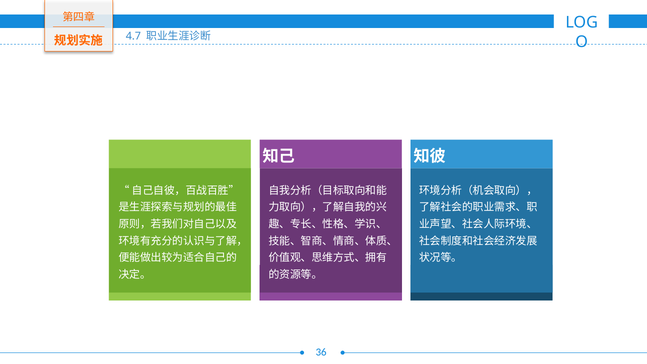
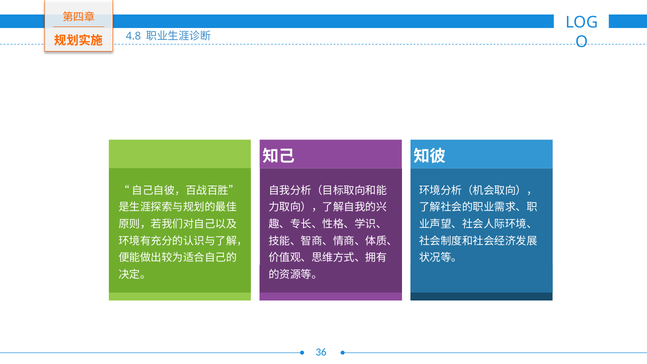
4.7: 4.7 -> 4.8
